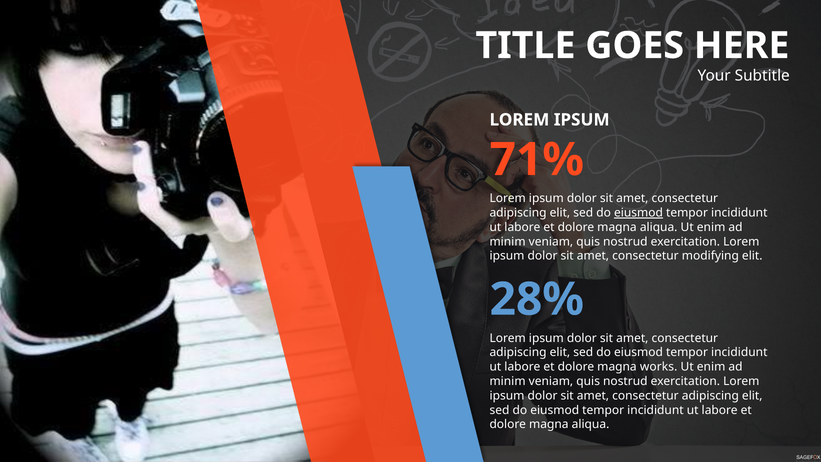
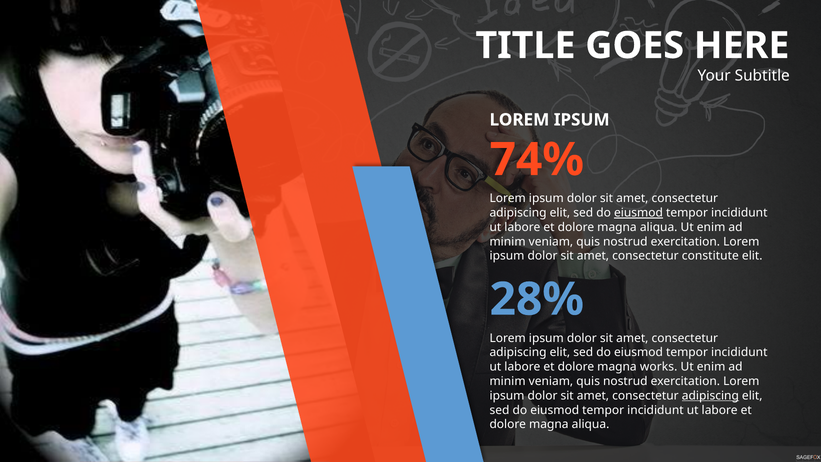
71%: 71% -> 74%
modifying: modifying -> constitute
adipiscing at (710, 396) underline: none -> present
